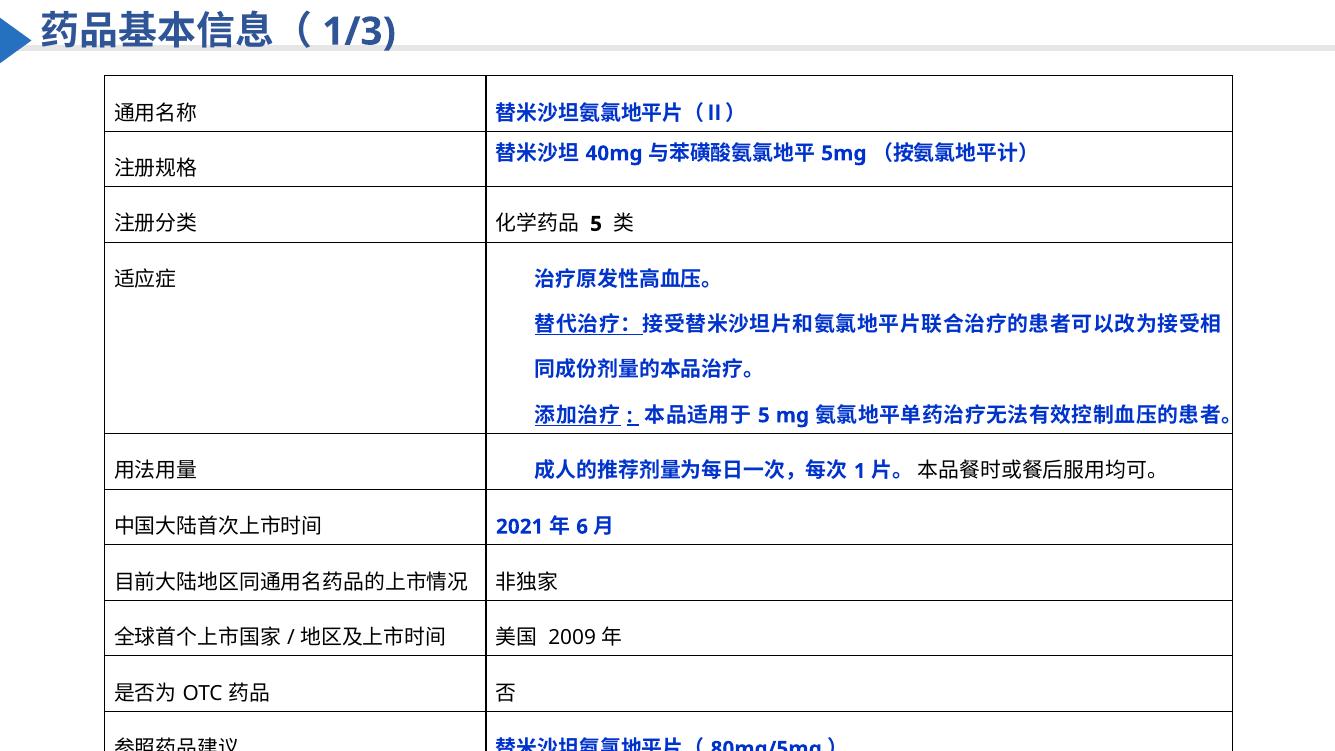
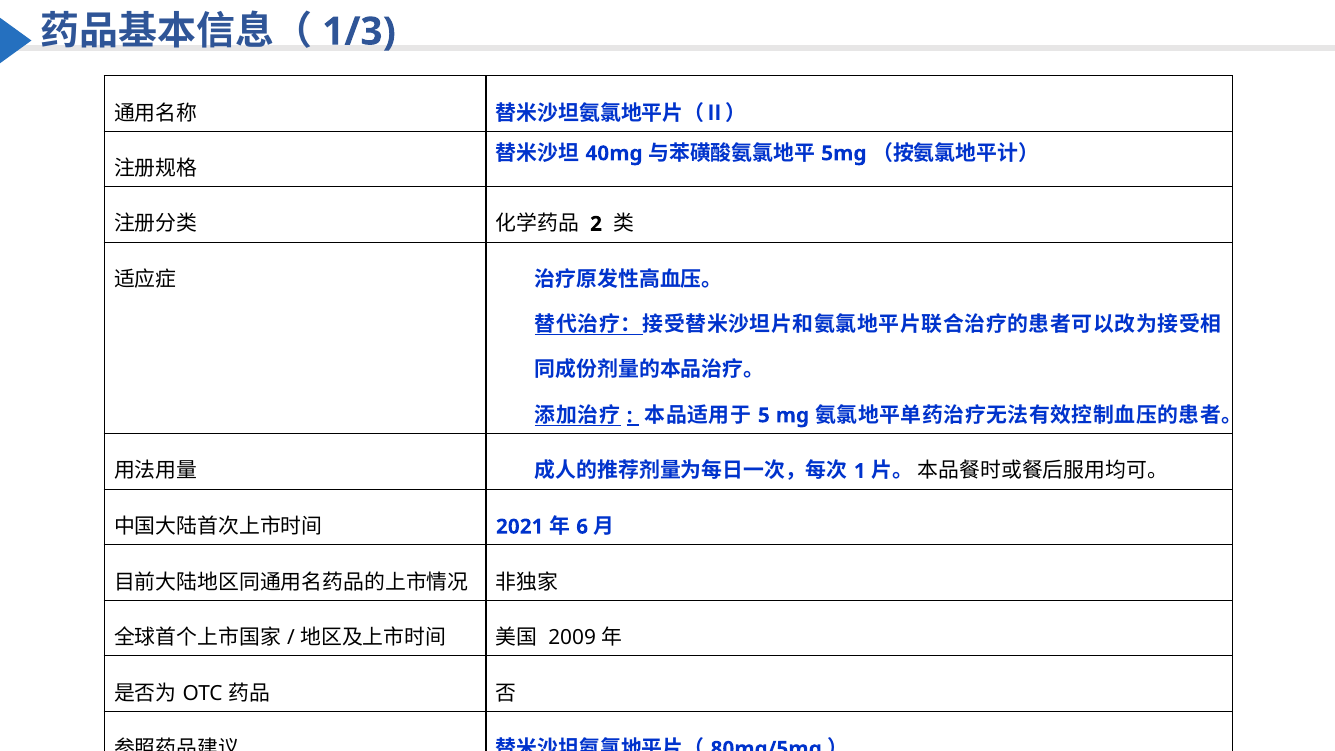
5 at (596, 224): 5 -> 2
